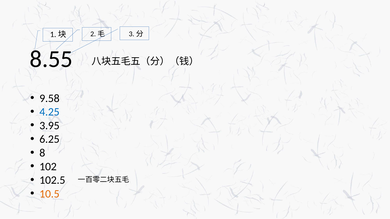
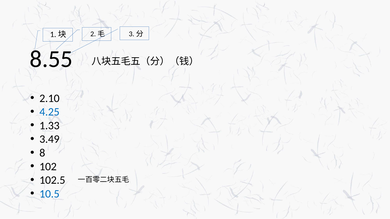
9.58: 9.58 -> 2.10
3.95: 3.95 -> 1.33
6.25: 6.25 -> 3.49
10.5 colour: orange -> blue
